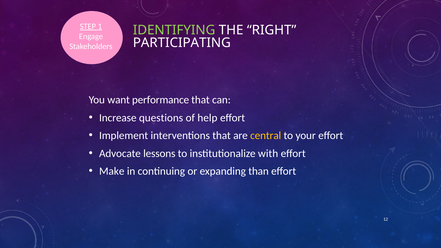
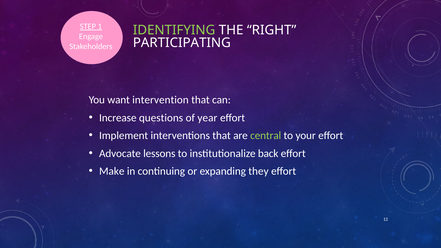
performance: performance -> intervention
help: help -> year
central colour: yellow -> light green
with: with -> back
than: than -> they
